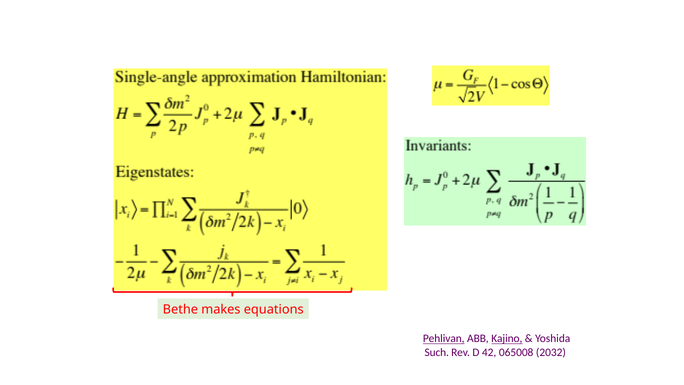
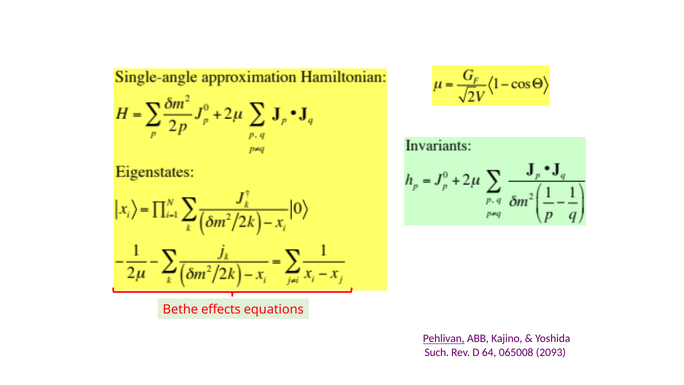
makes: makes -> effects
Kajino underline: present -> none
42: 42 -> 64
2032: 2032 -> 2093
